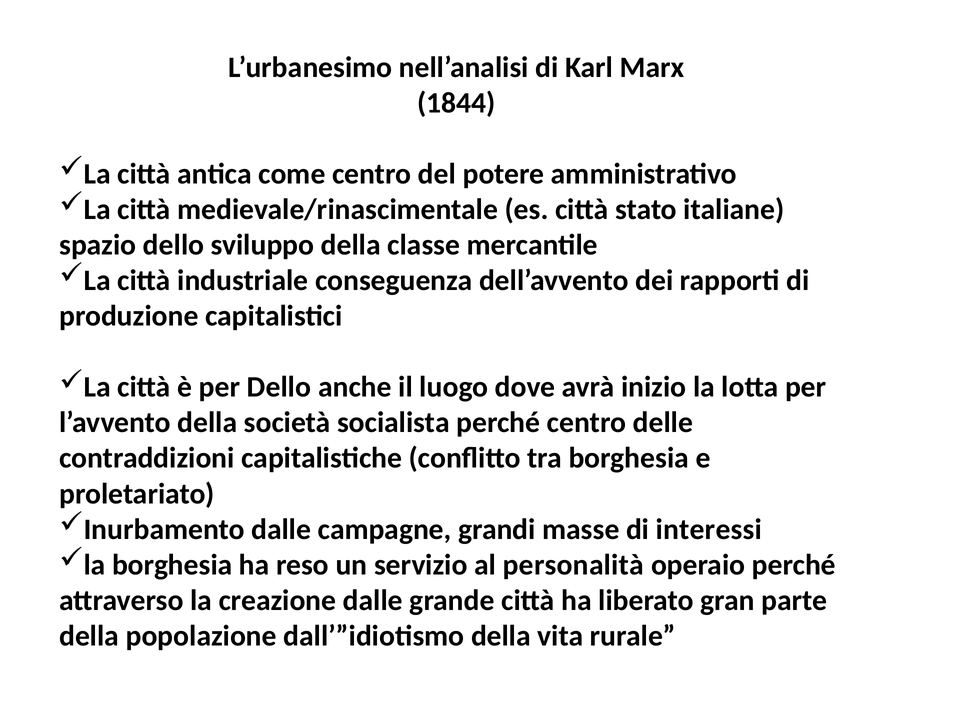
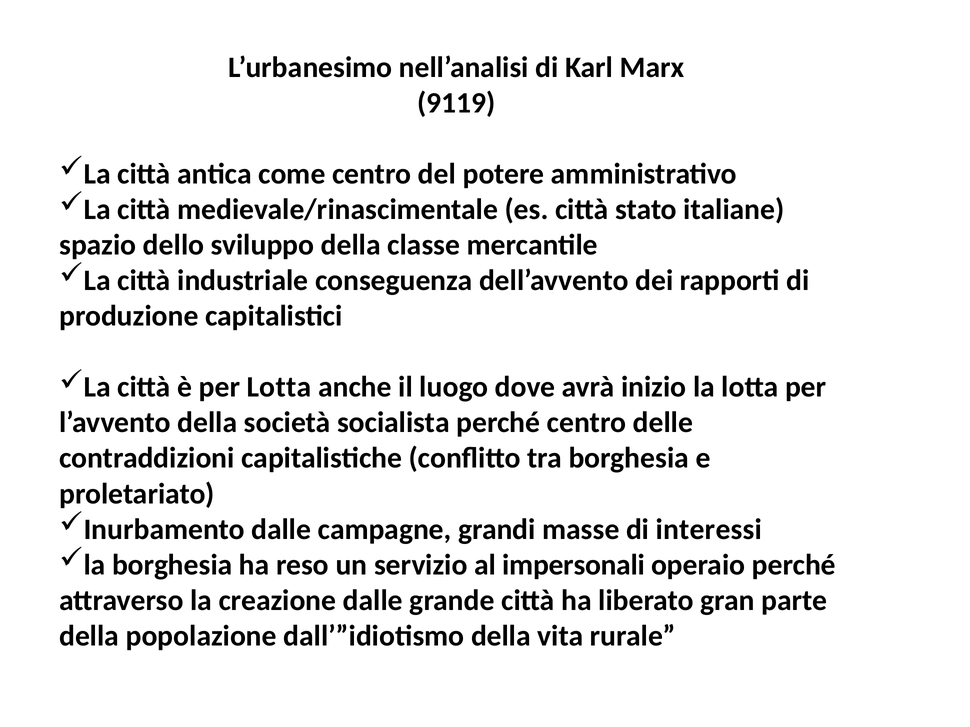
1844: 1844 -> 9119
per Dello: Dello -> Lotta
personalità: personalità -> impersonali
